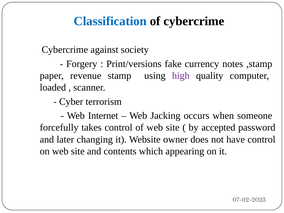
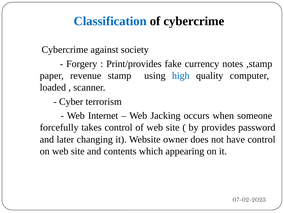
Print/versions: Print/versions -> Print/provides
high colour: purple -> blue
accepted: accepted -> provides
